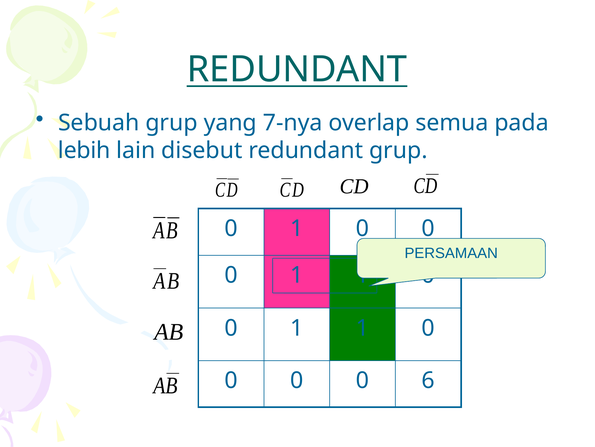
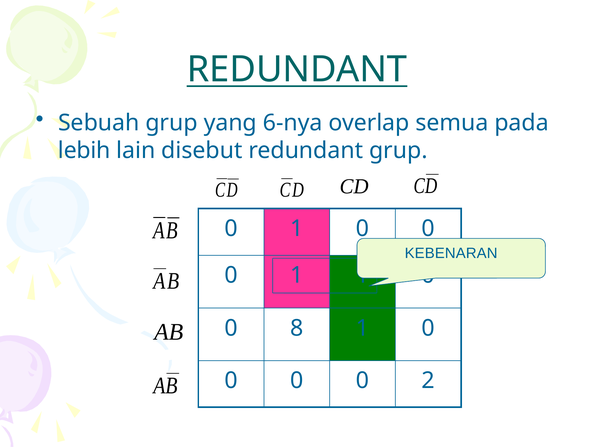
7-nya: 7-nya -> 6-nya
PERSAMAAN: PERSAMAAN -> KEBENARAN
1 at (297, 328): 1 -> 8
6: 6 -> 2
